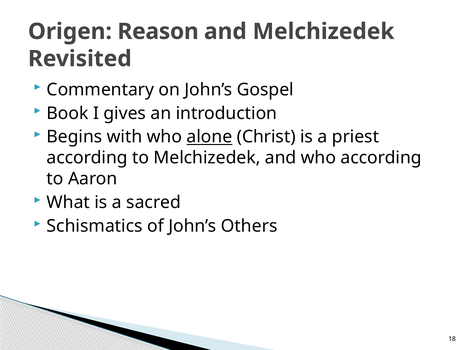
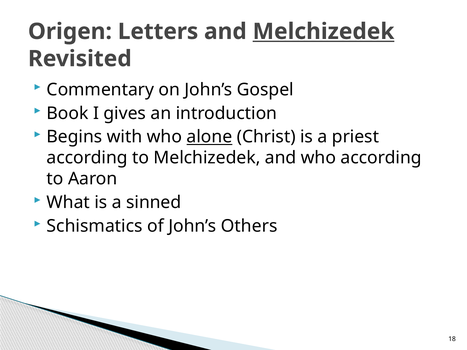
Reason: Reason -> Letters
Melchizedek at (324, 32) underline: none -> present
sacred: sacred -> sinned
